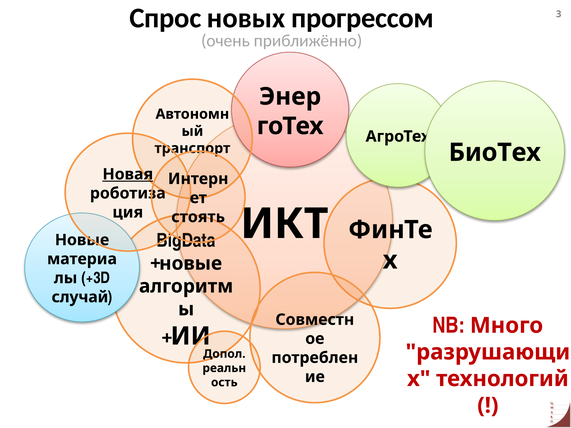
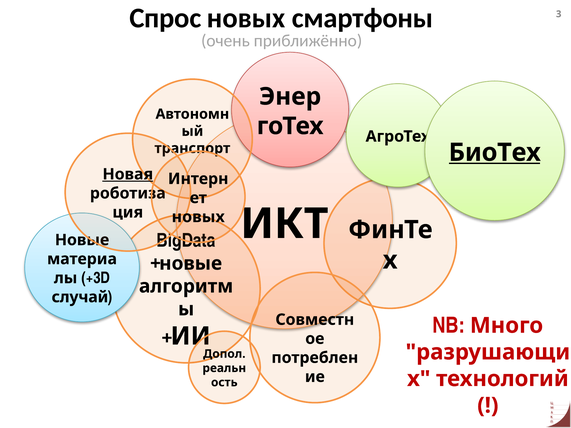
прогрессом: прогрессом -> смартфоны
БиоТех underline: none -> present
стоять at (198, 217): стоять -> новых
